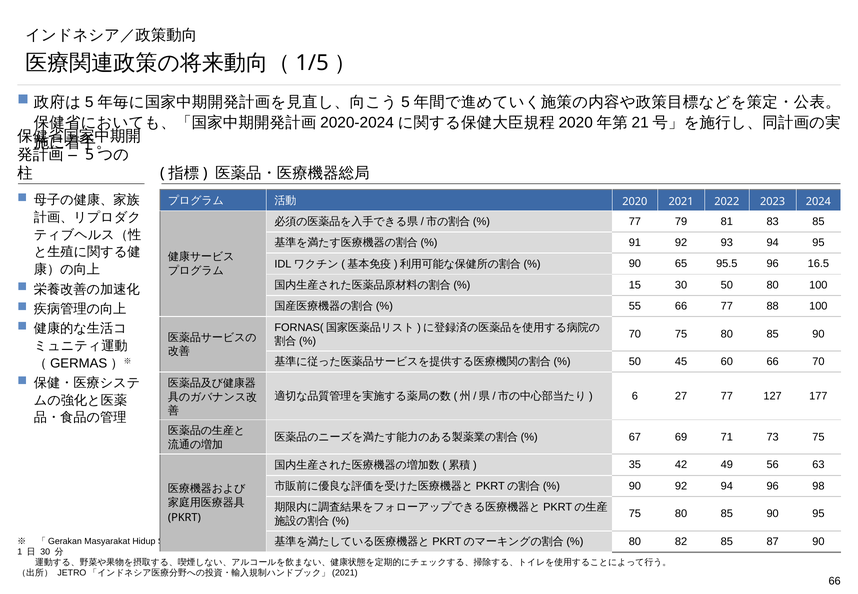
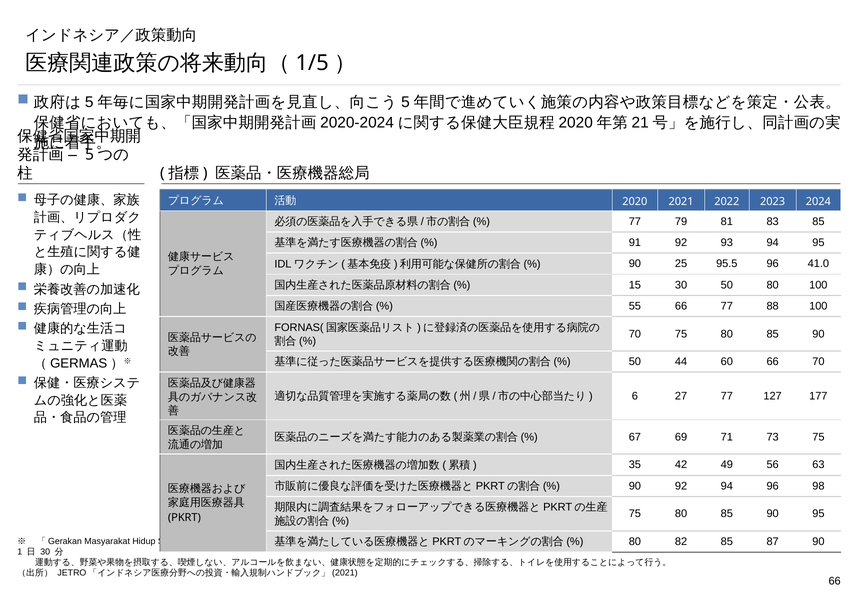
65: 65 -> 25
16.5: 16.5 -> 41.0
45: 45 -> 44
